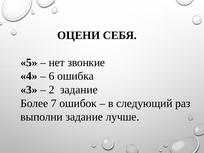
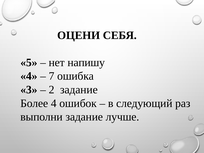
звонкие: звонкие -> напишу
6: 6 -> 7
Более 7: 7 -> 4
